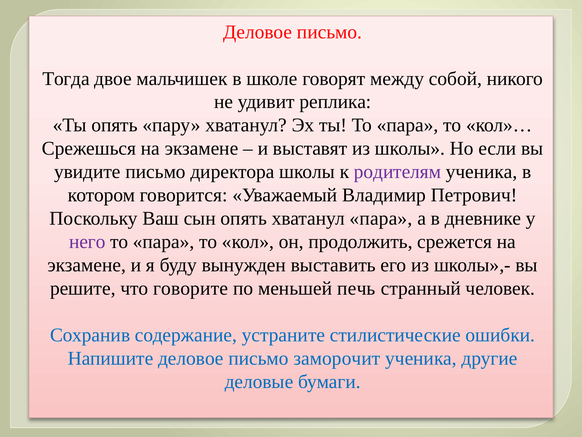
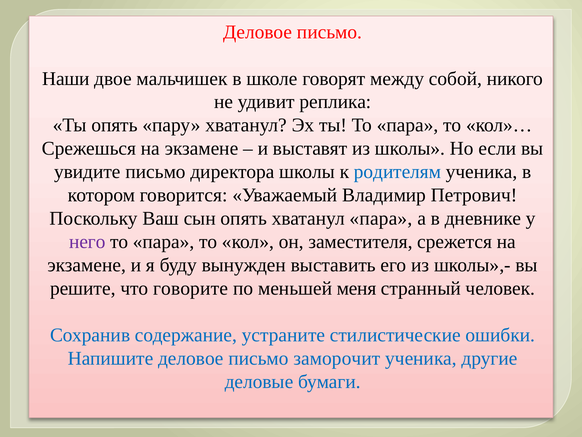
Тогда: Тогда -> Наши
родителям colour: purple -> blue
продолжить: продолжить -> заместителя
печь: печь -> меня
